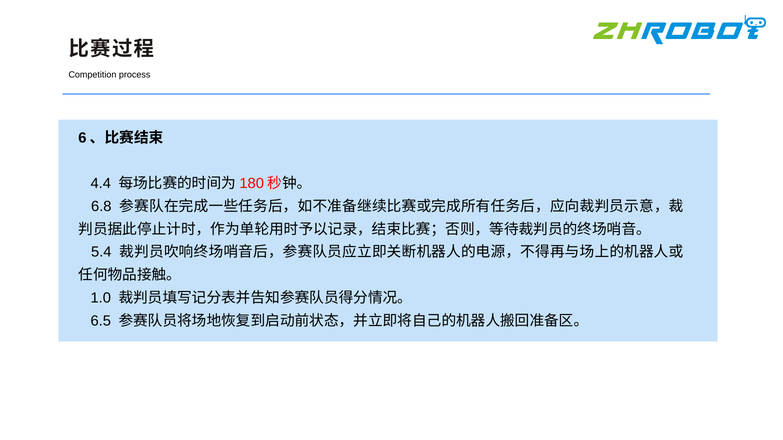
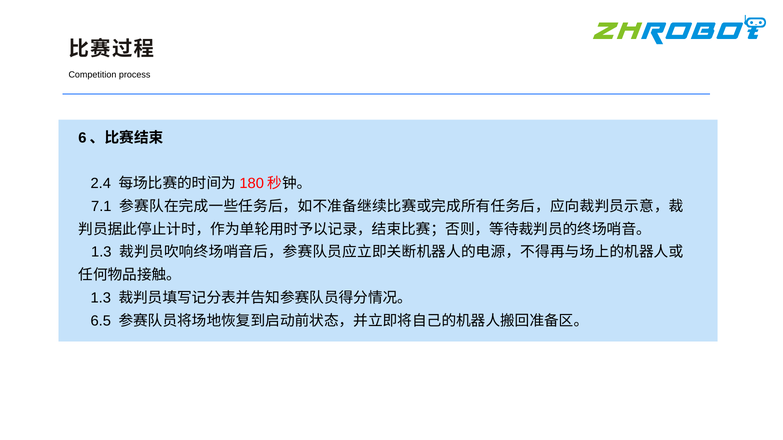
4.4: 4.4 -> 2.4
6.8: 6.8 -> 7.1
5.4 at (101, 252): 5.4 -> 1.3
1.0 at (101, 298): 1.0 -> 1.3
